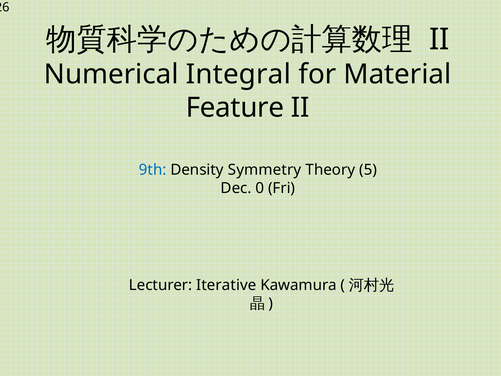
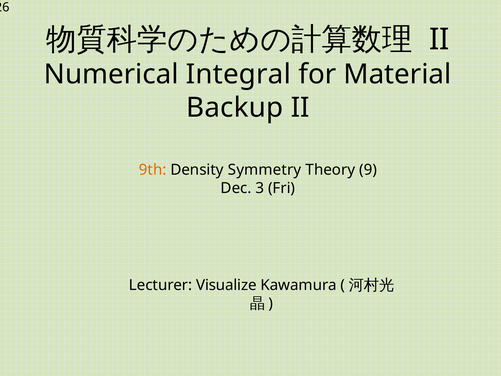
Feature: Feature -> Backup
9th colour: blue -> orange
5: 5 -> 9
0: 0 -> 3
Iterative: Iterative -> Visualize
